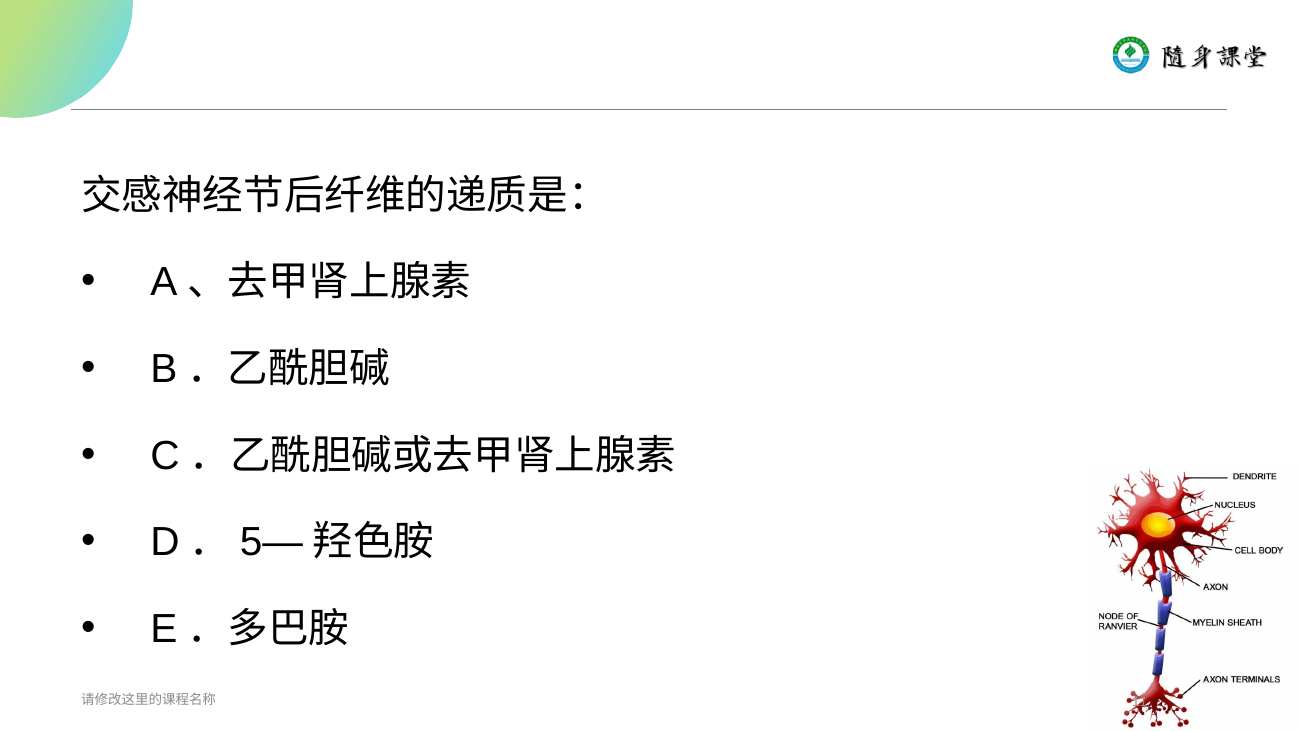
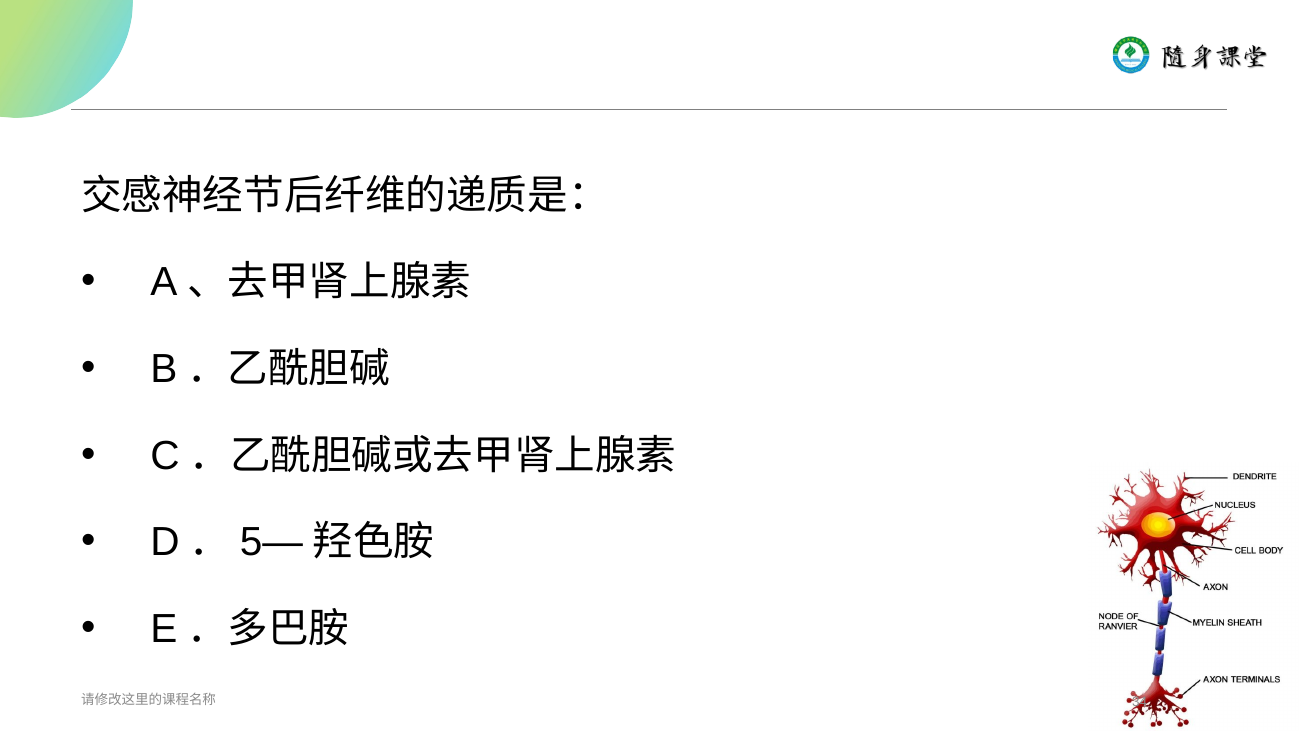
11: 11 -> 34
